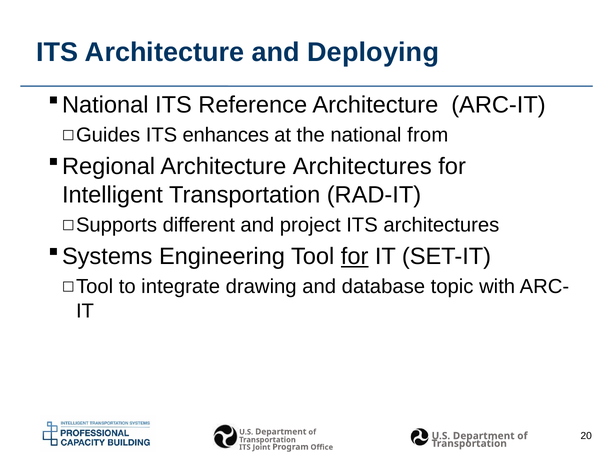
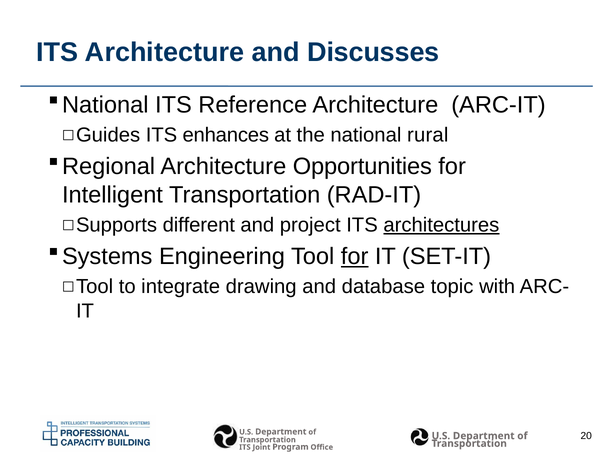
Deploying: Deploying -> Discusses
from: from -> rural
Architecture Architectures: Architectures -> Opportunities
architectures at (441, 225) underline: none -> present
